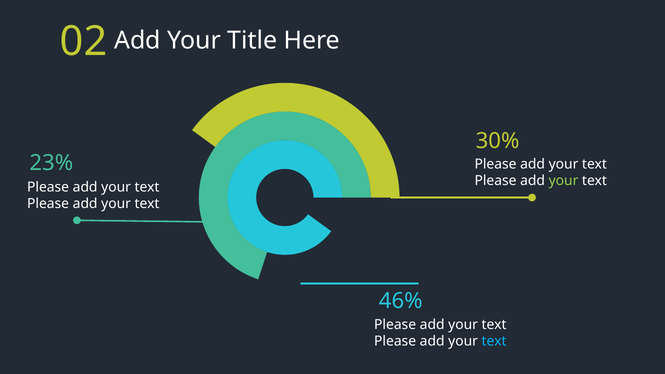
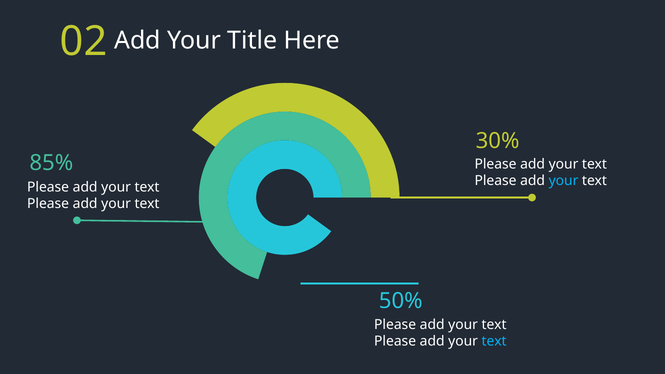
23%: 23% -> 85%
your at (564, 181) colour: light green -> light blue
46%: 46% -> 50%
